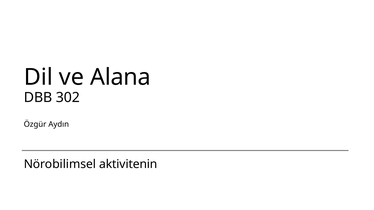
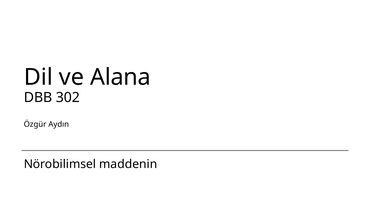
aktivitenin: aktivitenin -> maddenin
